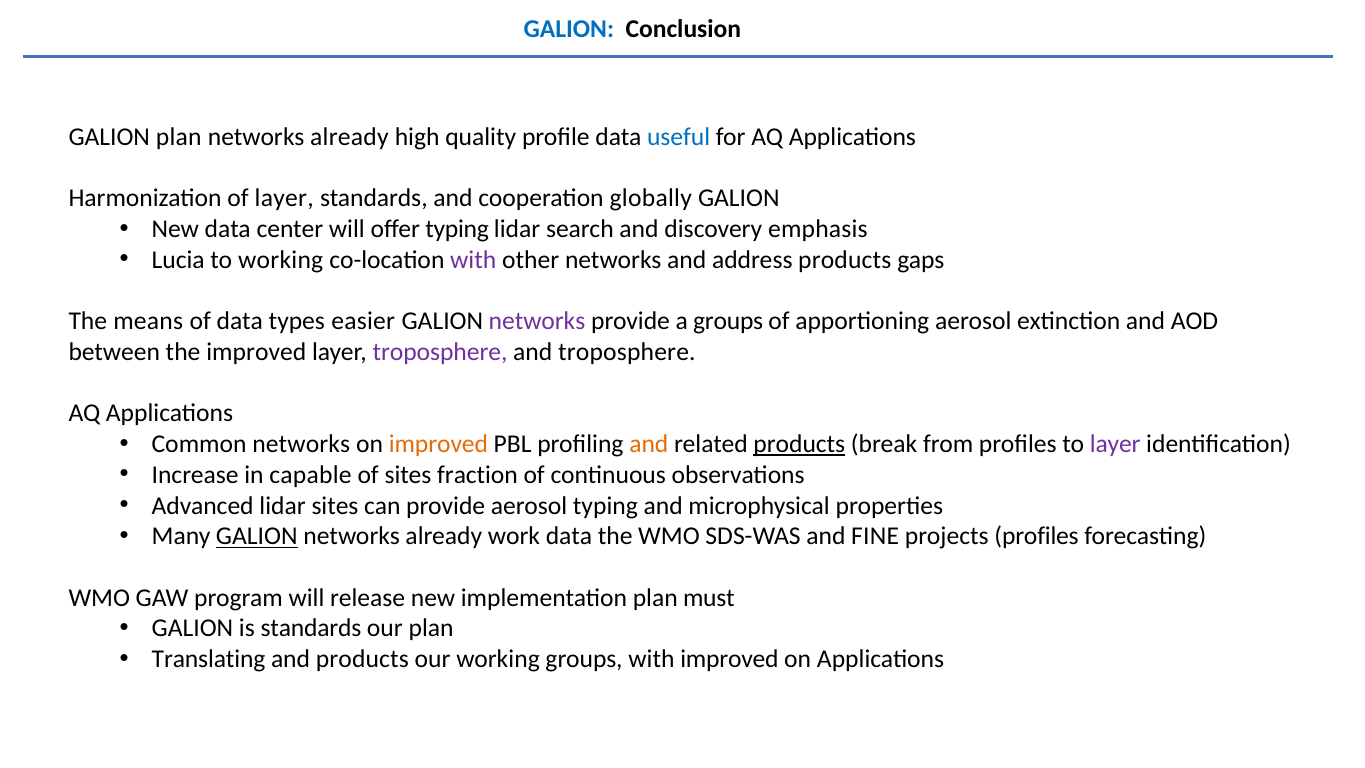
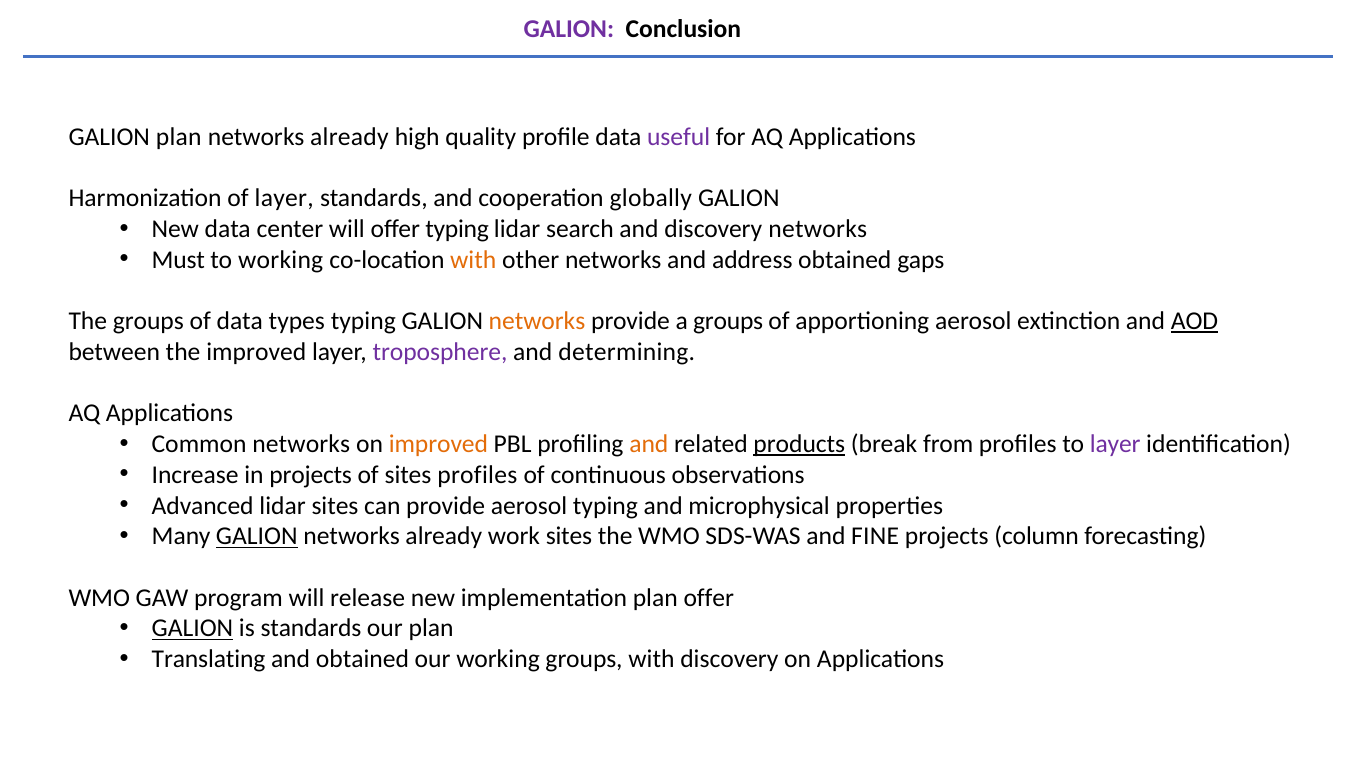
GALION at (569, 29) colour: blue -> purple
useful colour: blue -> purple
discovery emphasis: emphasis -> networks
Lucia: Lucia -> Must
with at (473, 260) colour: purple -> orange
address products: products -> obtained
The means: means -> groups
types easier: easier -> typing
networks at (537, 321) colour: purple -> orange
AOD underline: none -> present
and troposphere: troposphere -> determining
in capable: capable -> projects
sites fraction: fraction -> profiles
work data: data -> sites
projects profiles: profiles -> column
plan must: must -> offer
GALION at (192, 628) underline: none -> present
and products: products -> obtained
with improved: improved -> discovery
